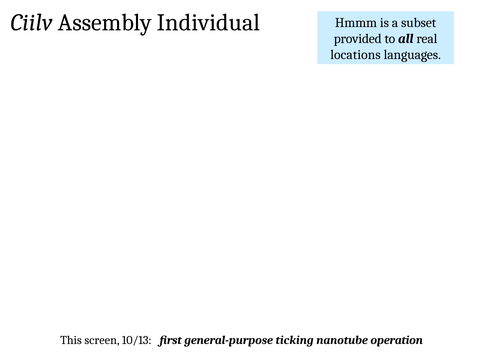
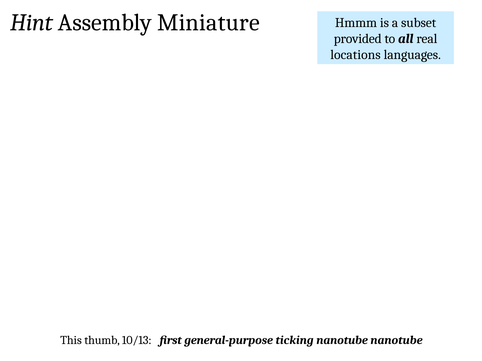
Ciilv: Ciilv -> Hint
Individual: Individual -> Miniature
screen: screen -> thumb
nanotube operation: operation -> nanotube
